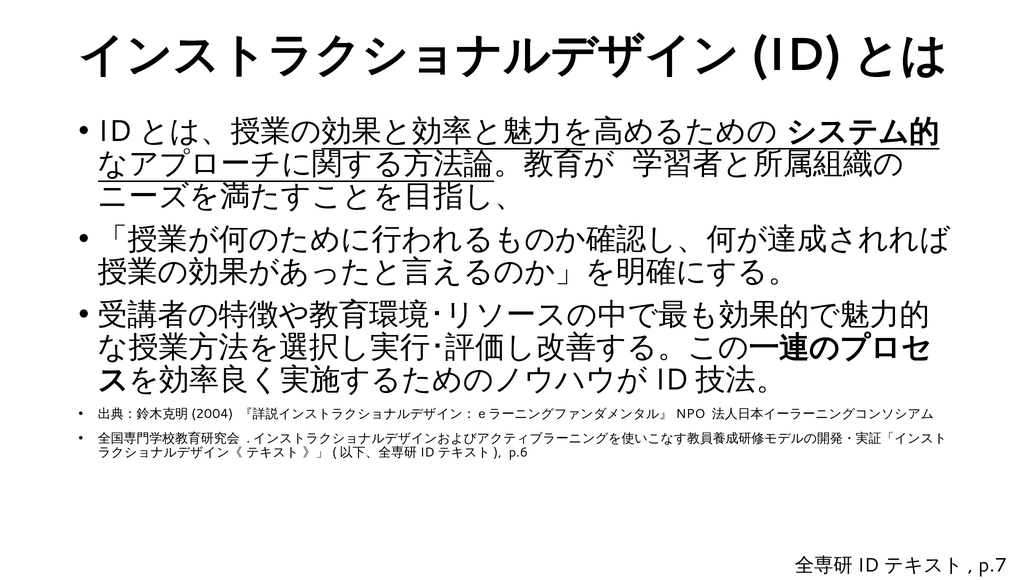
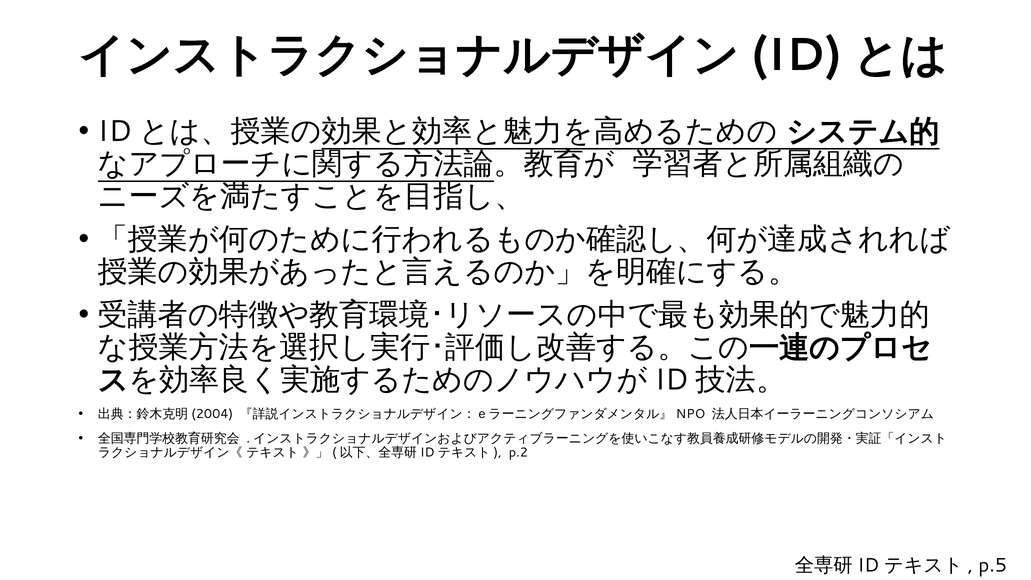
p.6: p.6 -> p.2
p.7: p.7 -> p.5
